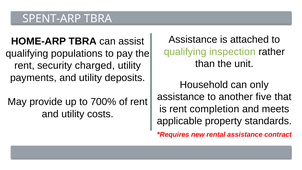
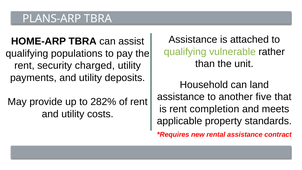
SPENT-ARP: SPENT-ARP -> PLANS-ARP
inspection: inspection -> vulnerable
only: only -> land
700%: 700% -> 282%
